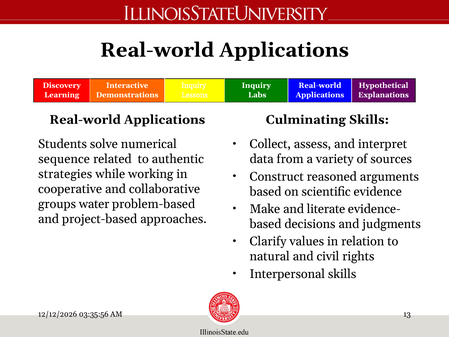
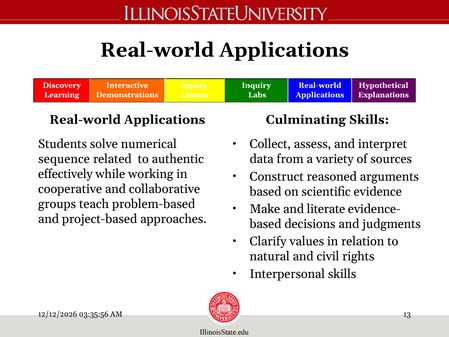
strategies: strategies -> effectively
water: water -> teach
